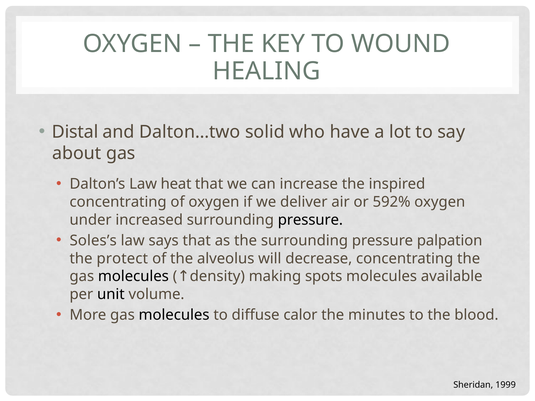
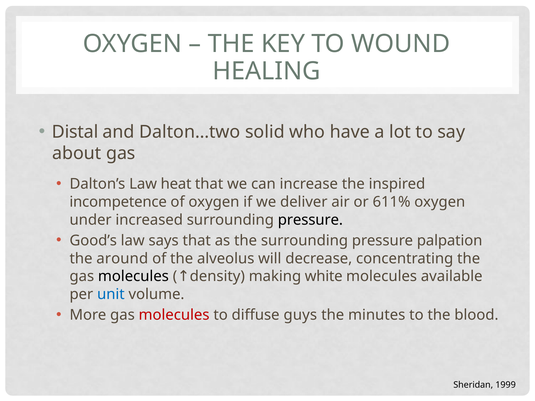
concentrating at (118, 202): concentrating -> incompetence
592%: 592% -> 611%
Soles’s: Soles’s -> Good’s
protect: protect -> around
spots: spots -> white
unit colour: black -> blue
molecules at (174, 315) colour: black -> red
calor: calor -> guys
